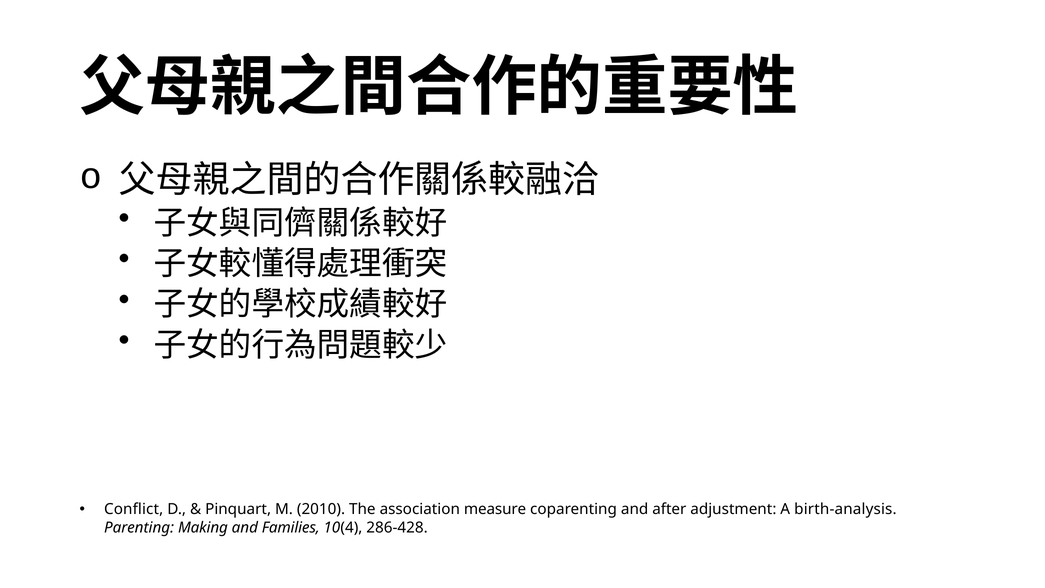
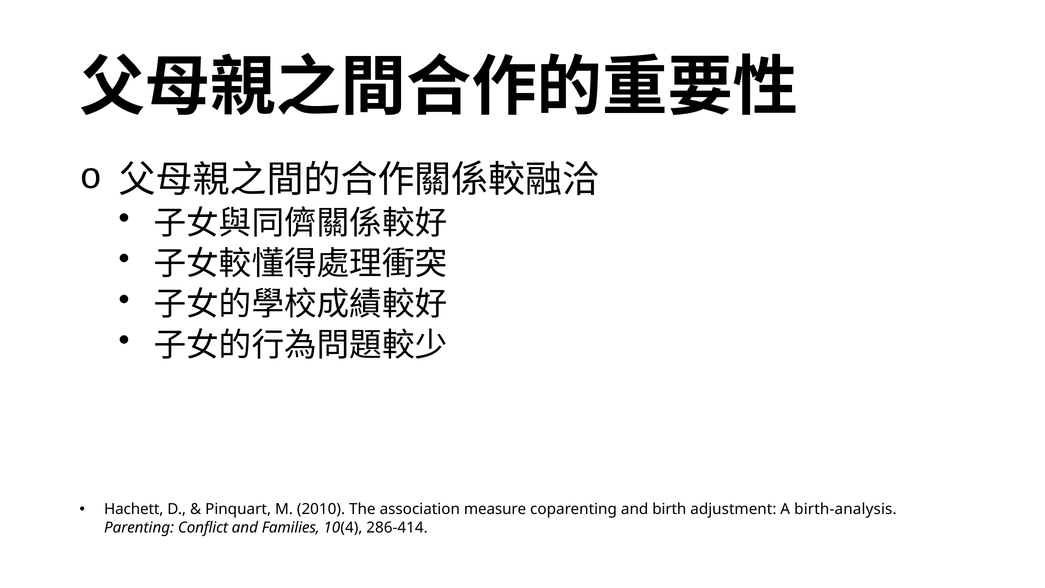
Conflict: Conflict -> Hachett
after: after -> birth
Making: Making -> Conflict
286-428: 286-428 -> 286-414
